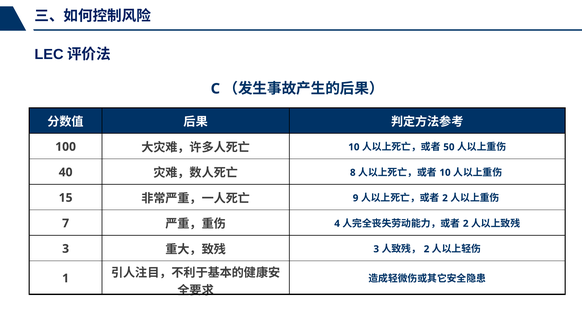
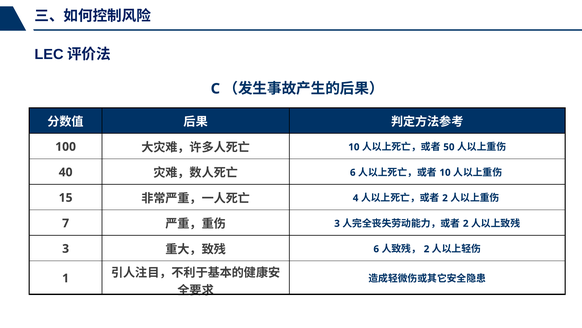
8 at (353, 172): 8 -> 6
9: 9 -> 4
4 at (337, 223): 4 -> 3
3 at (376, 249): 3 -> 6
